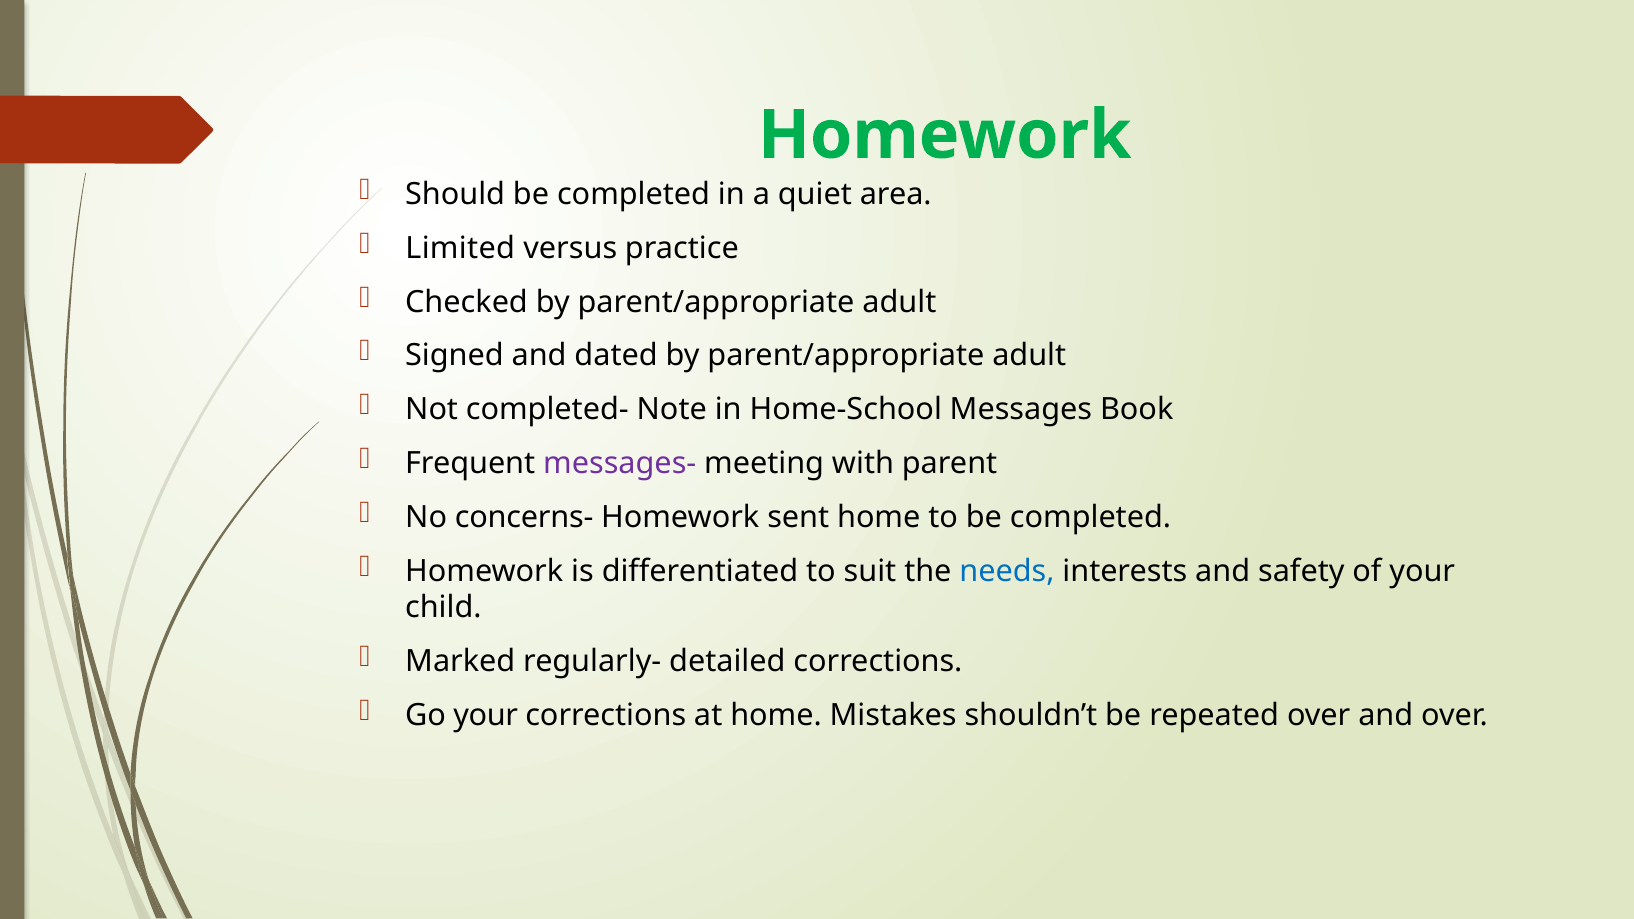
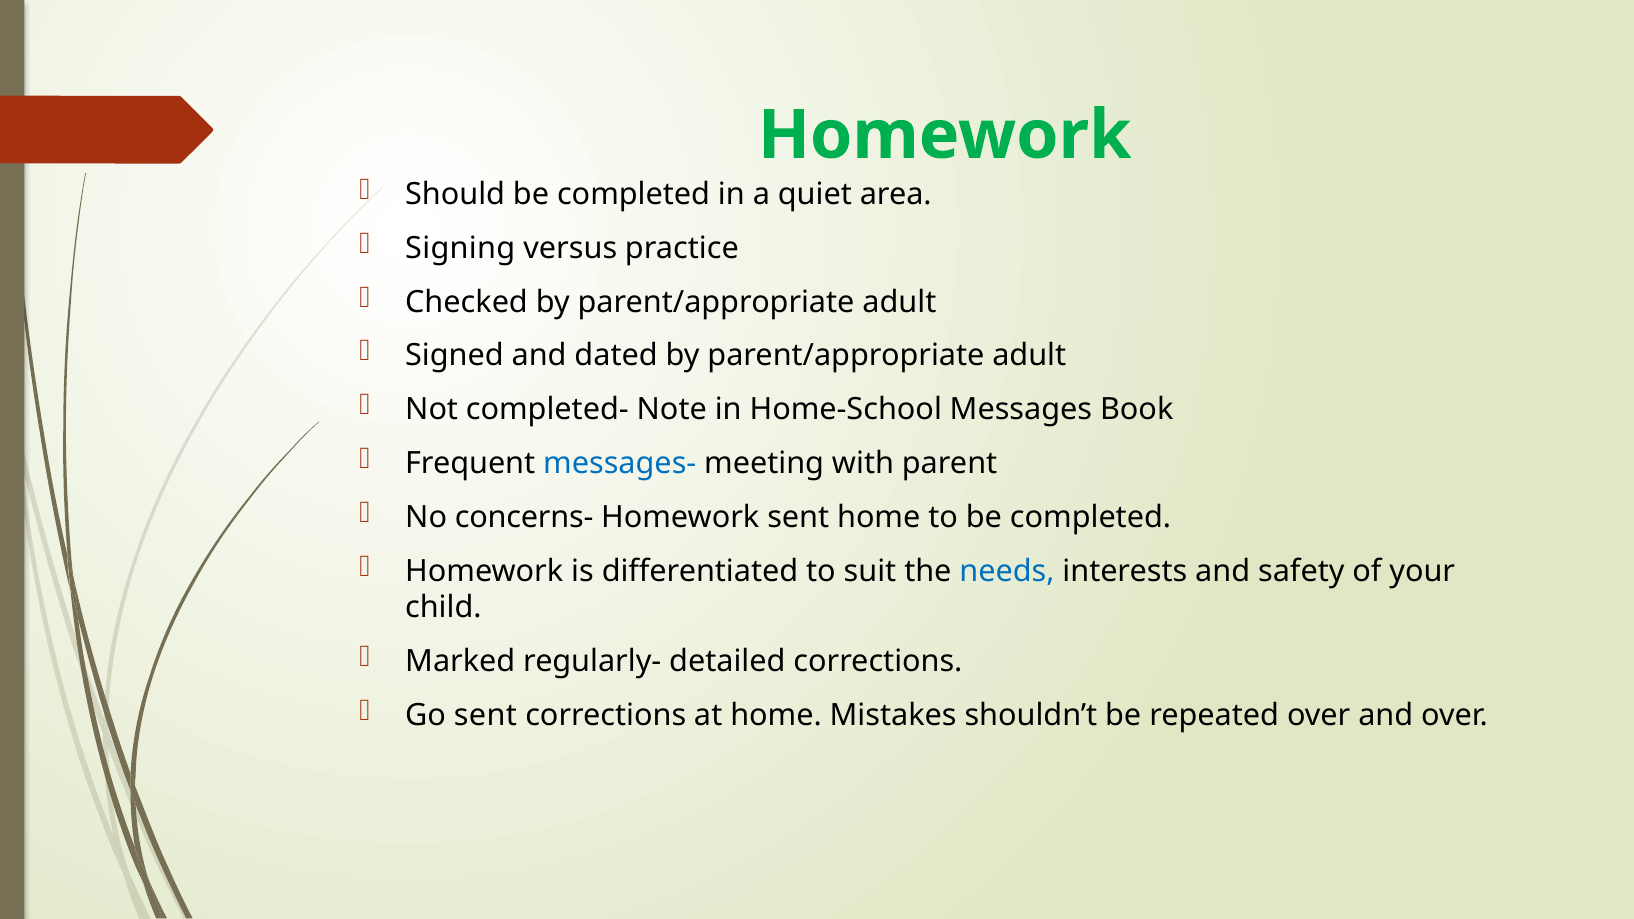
Limited: Limited -> Signing
messages- colour: purple -> blue
Go your: your -> sent
